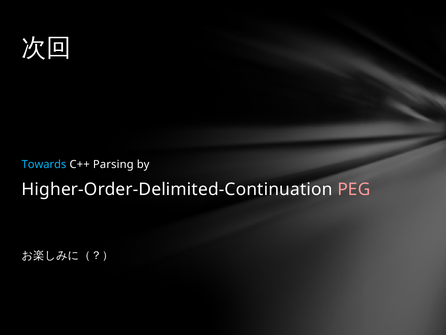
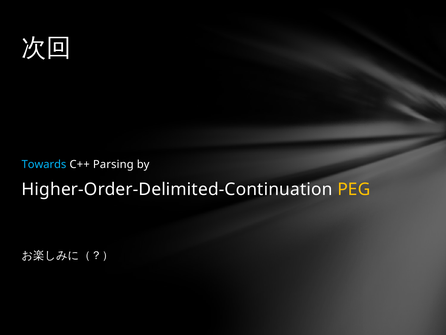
PEG colour: pink -> yellow
